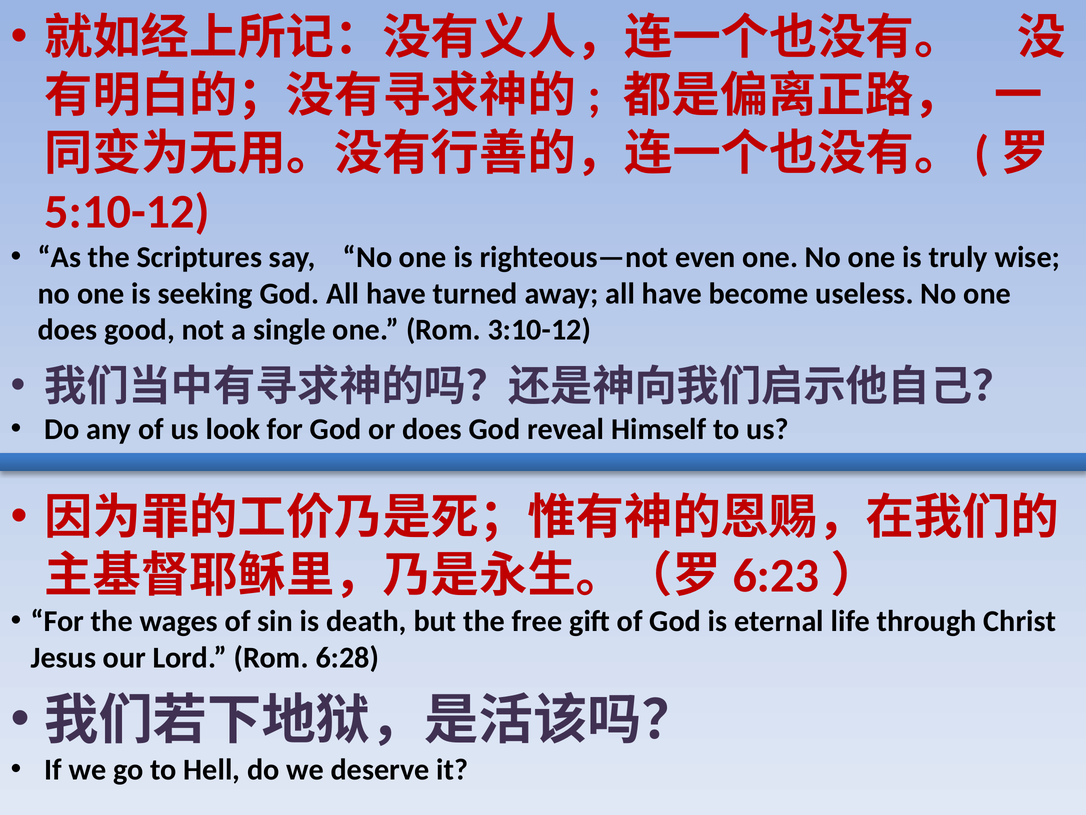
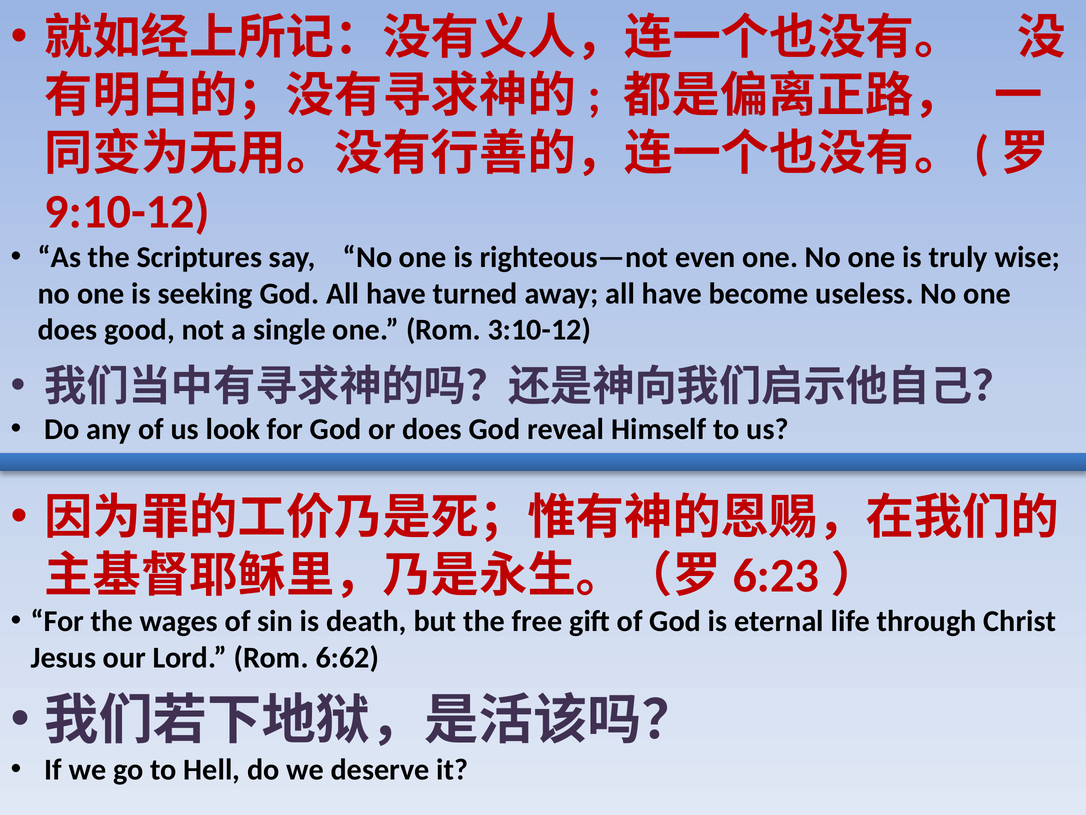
5:10-12: 5:10-12 -> 9:10-12
6:28: 6:28 -> 6:62
